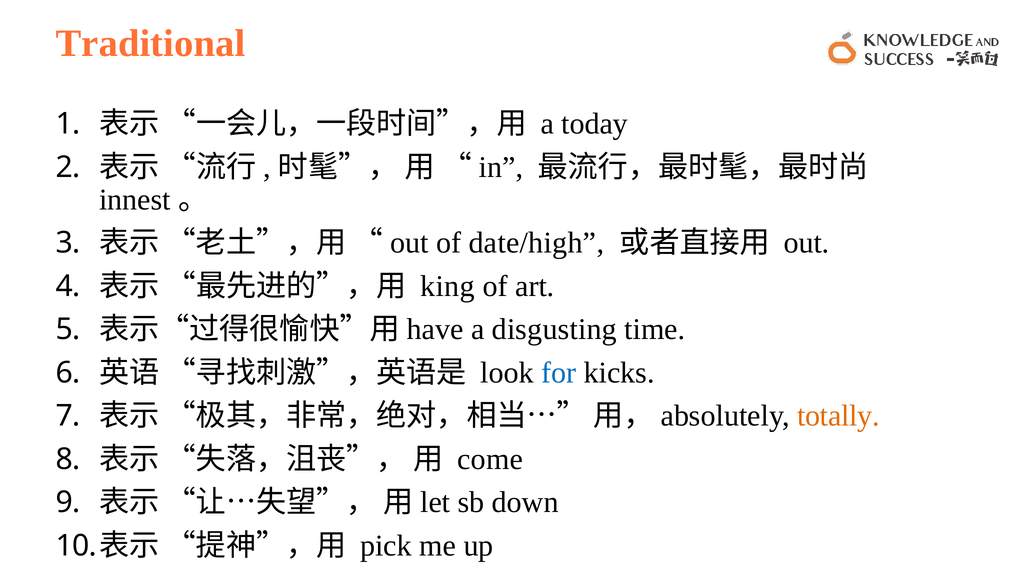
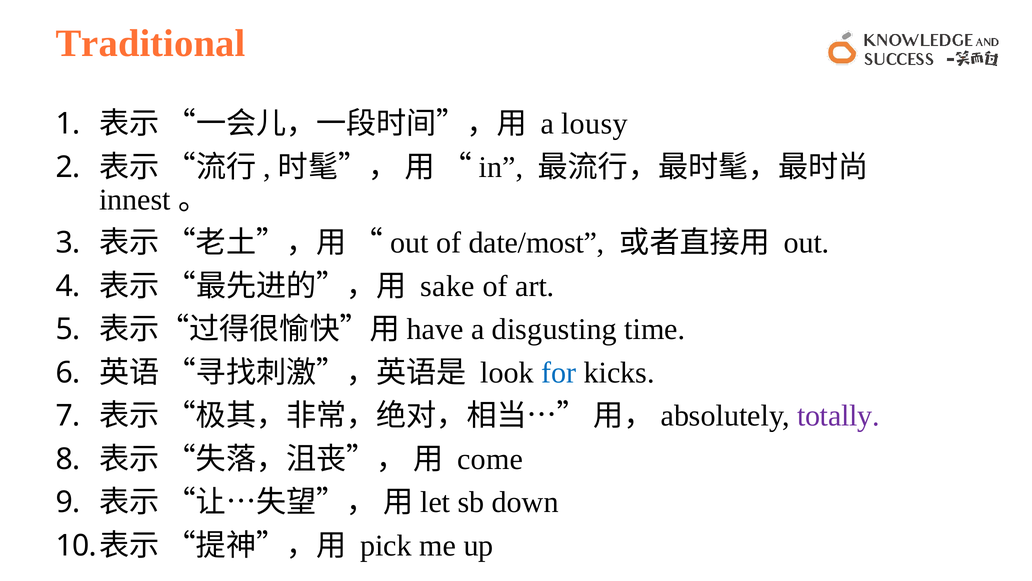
today: today -> lousy
date/high: date/high -> date/most
king: king -> sake
totally colour: orange -> purple
